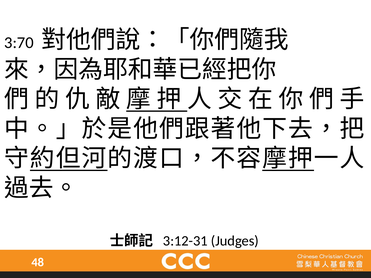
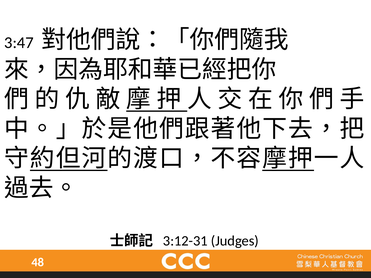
3:70: 3:70 -> 3:47
